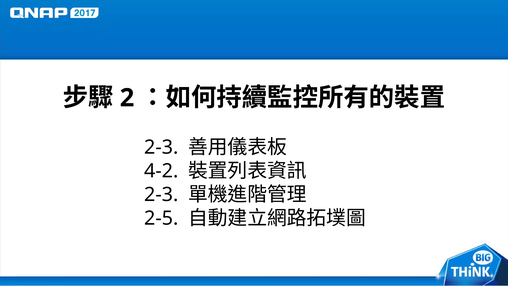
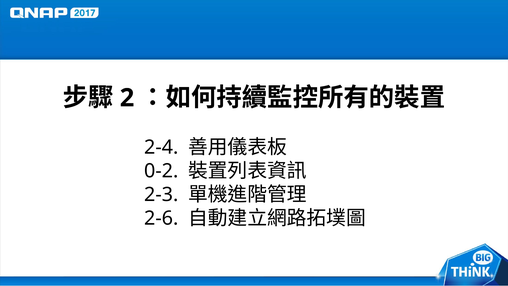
2-3 at (161, 147): 2-3 -> 2-4
4-2: 4-2 -> 0-2
2-5: 2-5 -> 2-6
